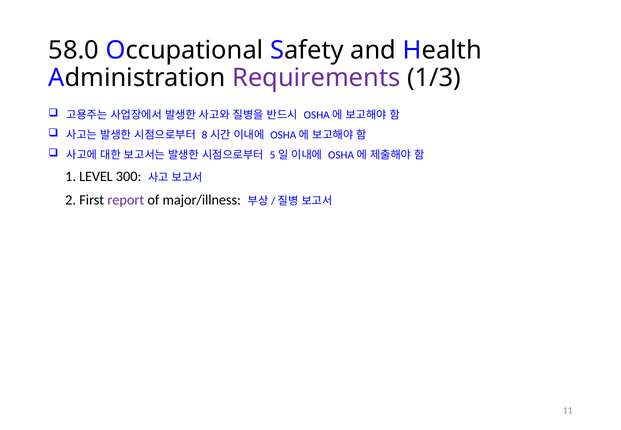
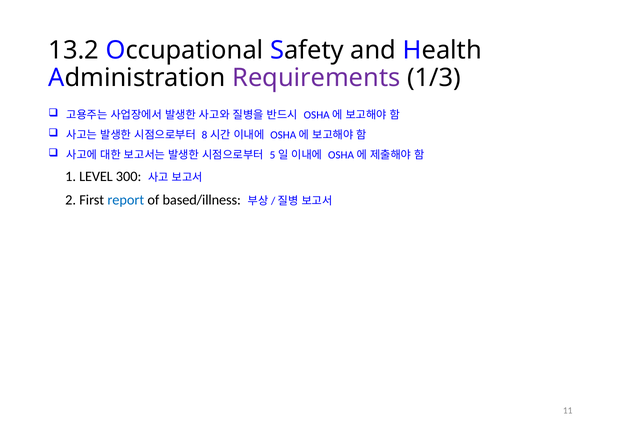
58.0: 58.0 -> 13.2
report colour: purple -> blue
major/illness: major/illness -> based/illness
